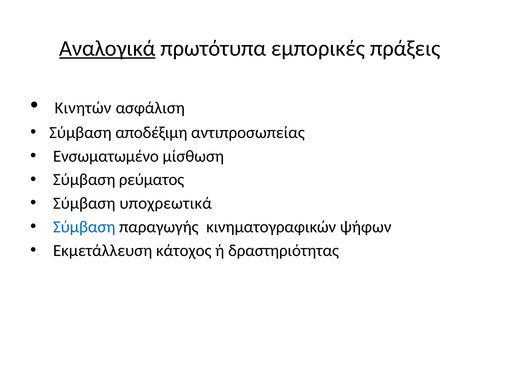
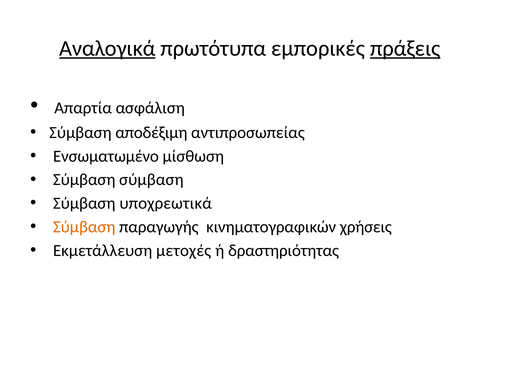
πράξεις underline: none -> present
Κινητών: Κινητών -> Απαρτία
Σύμβαση ρεύματος: ρεύματος -> σύμβαση
Σύμβαση at (84, 227) colour: blue -> orange
ψήφων: ψήφων -> χρήσεις
κάτοχος: κάτοχος -> μετοχές
